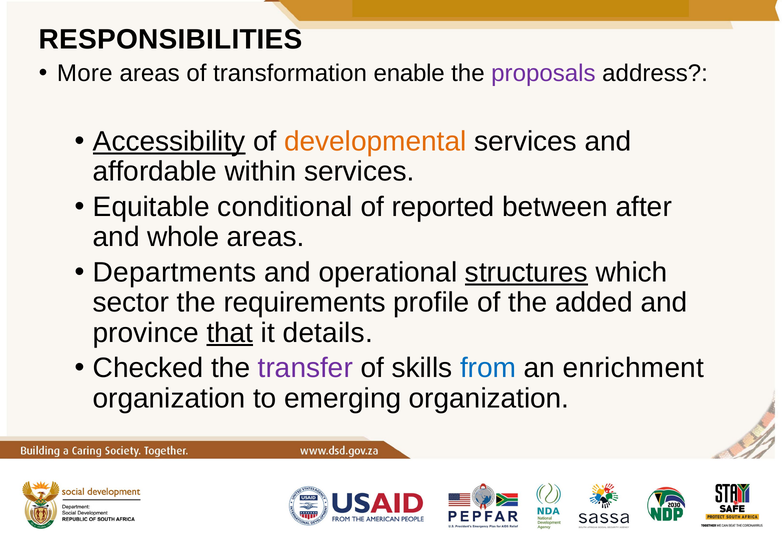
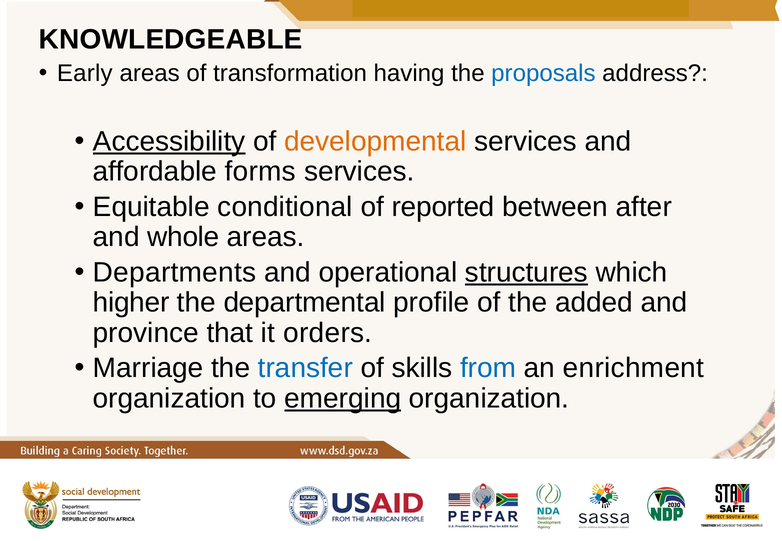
RESPONSIBILITIES: RESPONSIBILITIES -> KNOWLEDGEABLE
More: More -> Early
enable: enable -> having
proposals colour: purple -> blue
within: within -> forms
sector: sector -> higher
requirements: requirements -> departmental
that underline: present -> none
details: details -> orders
Checked: Checked -> Marriage
transfer colour: purple -> blue
emerging underline: none -> present
